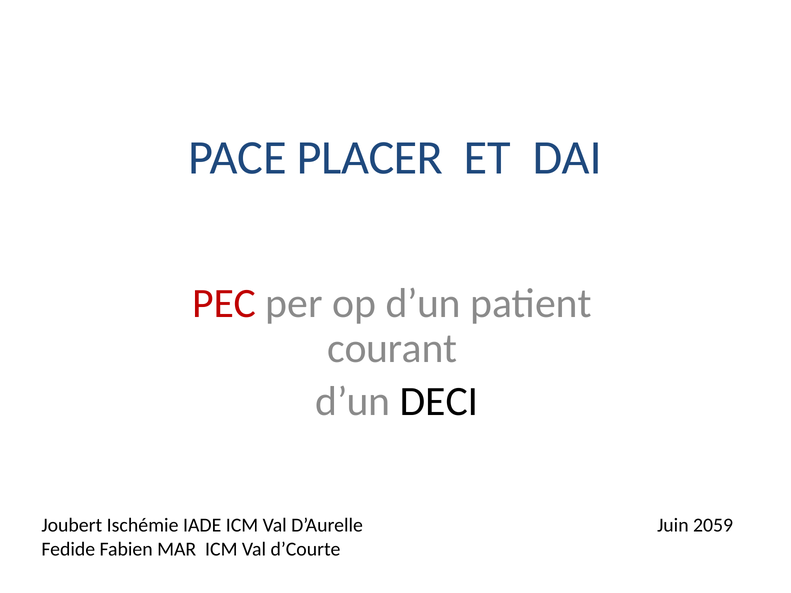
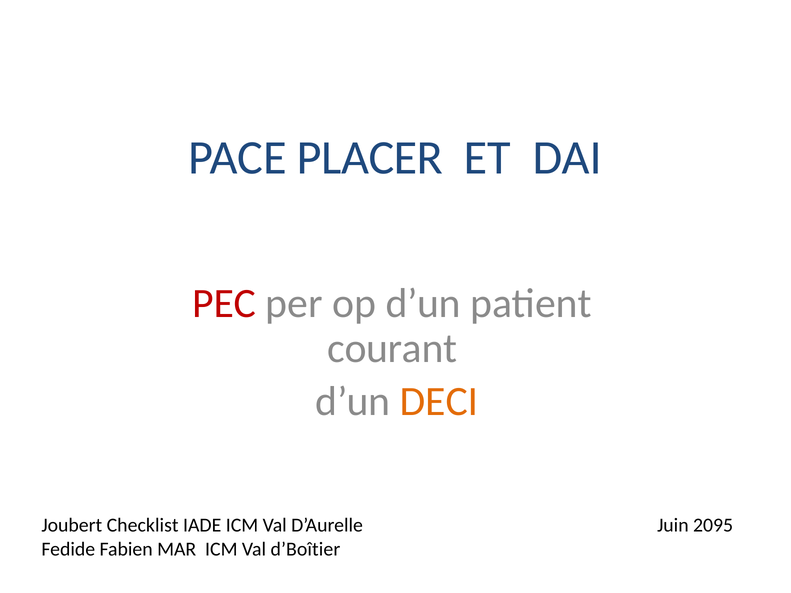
DECI colour: black -> orange
Ischémie: Ischémie -> Checklist
2059: 2059 -> 2095
d’Courte: d’Courte -> d’Boîtier
